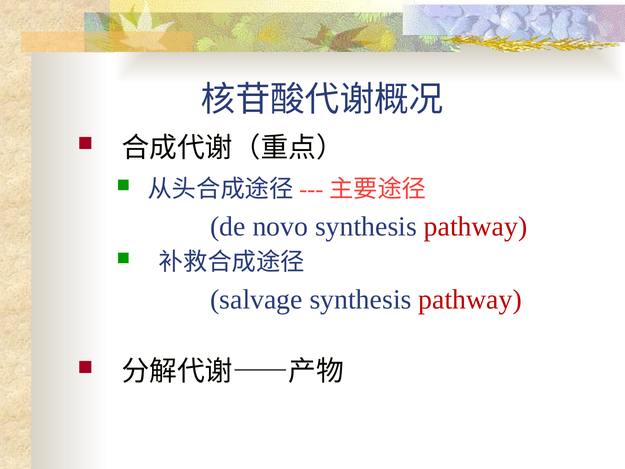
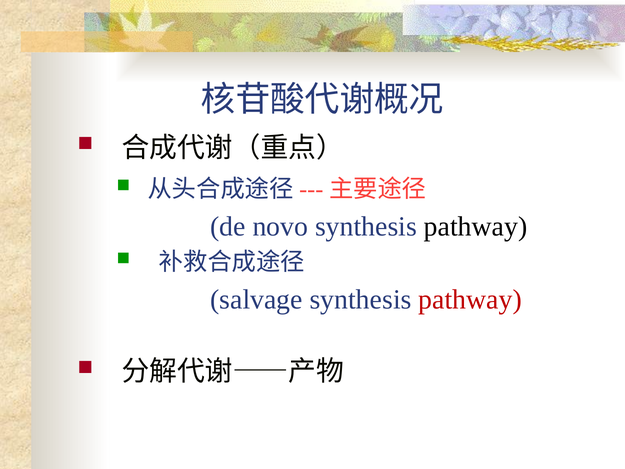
pathway at (476, 226) colour: red -> black
